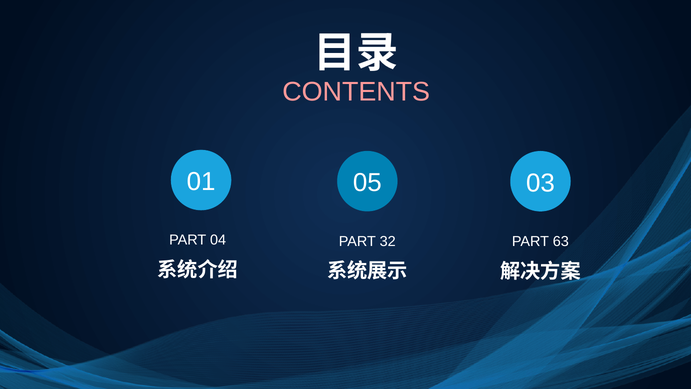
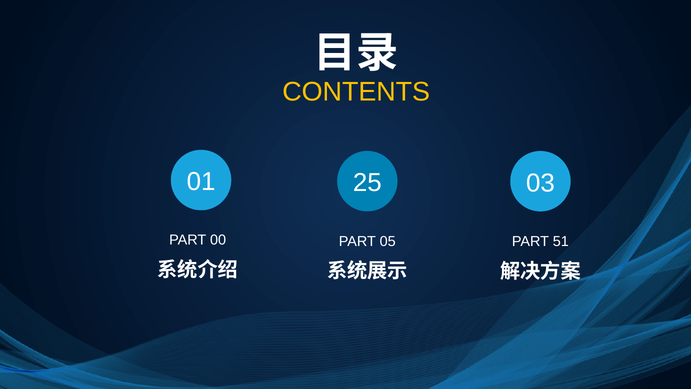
CONTENTS colour: pink -> yellow
05: 05 -> 25
04: 04 -> 00
32: 32 -> 05
63: 63 -> 51
